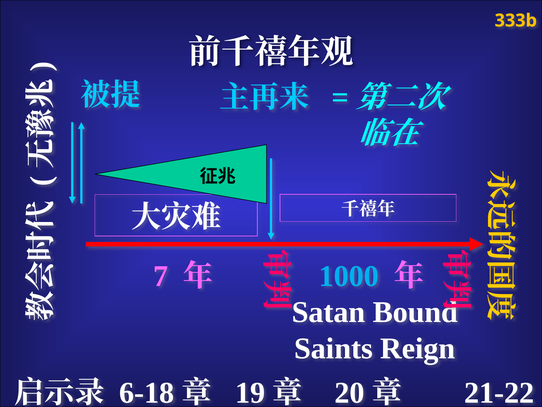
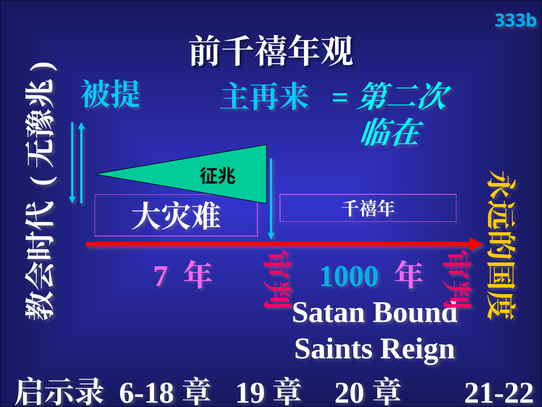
333b colour: yellow -> light blue
